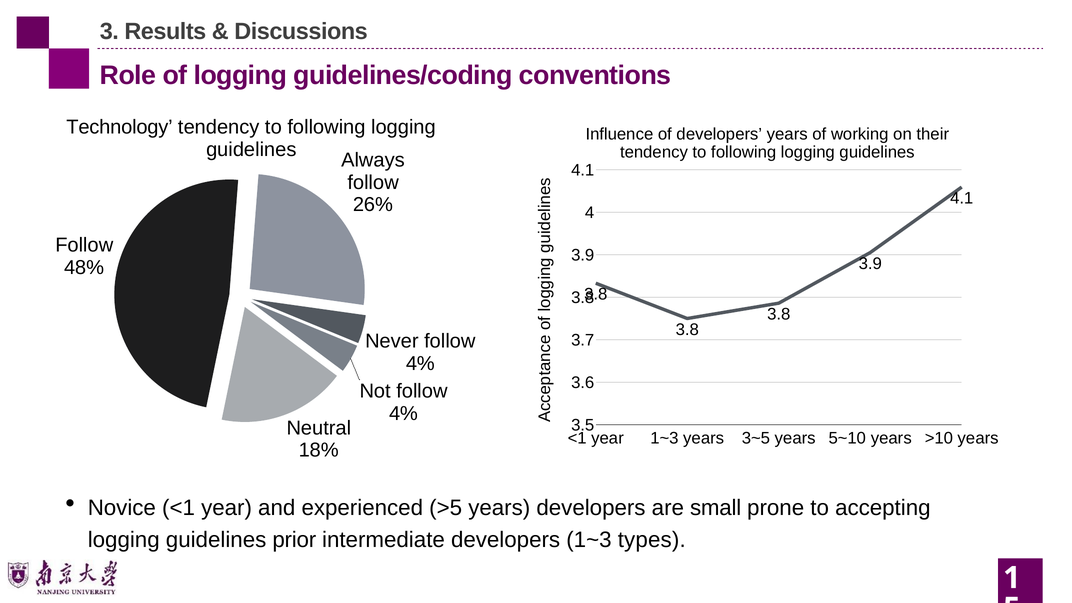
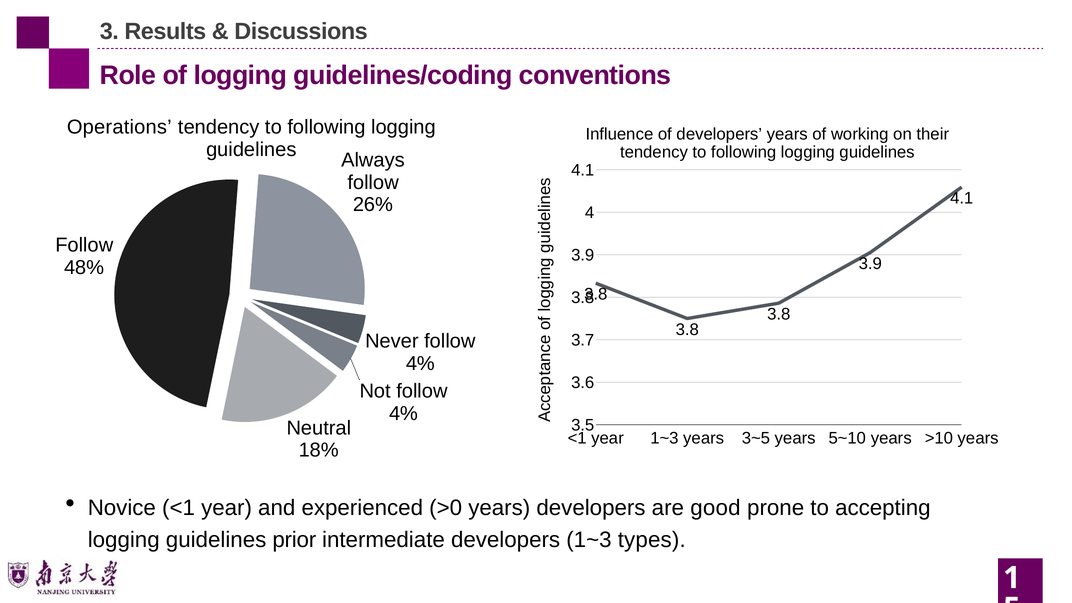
Technology: Technology -> Operations
>5: >5 -> >0
small: small -> good
